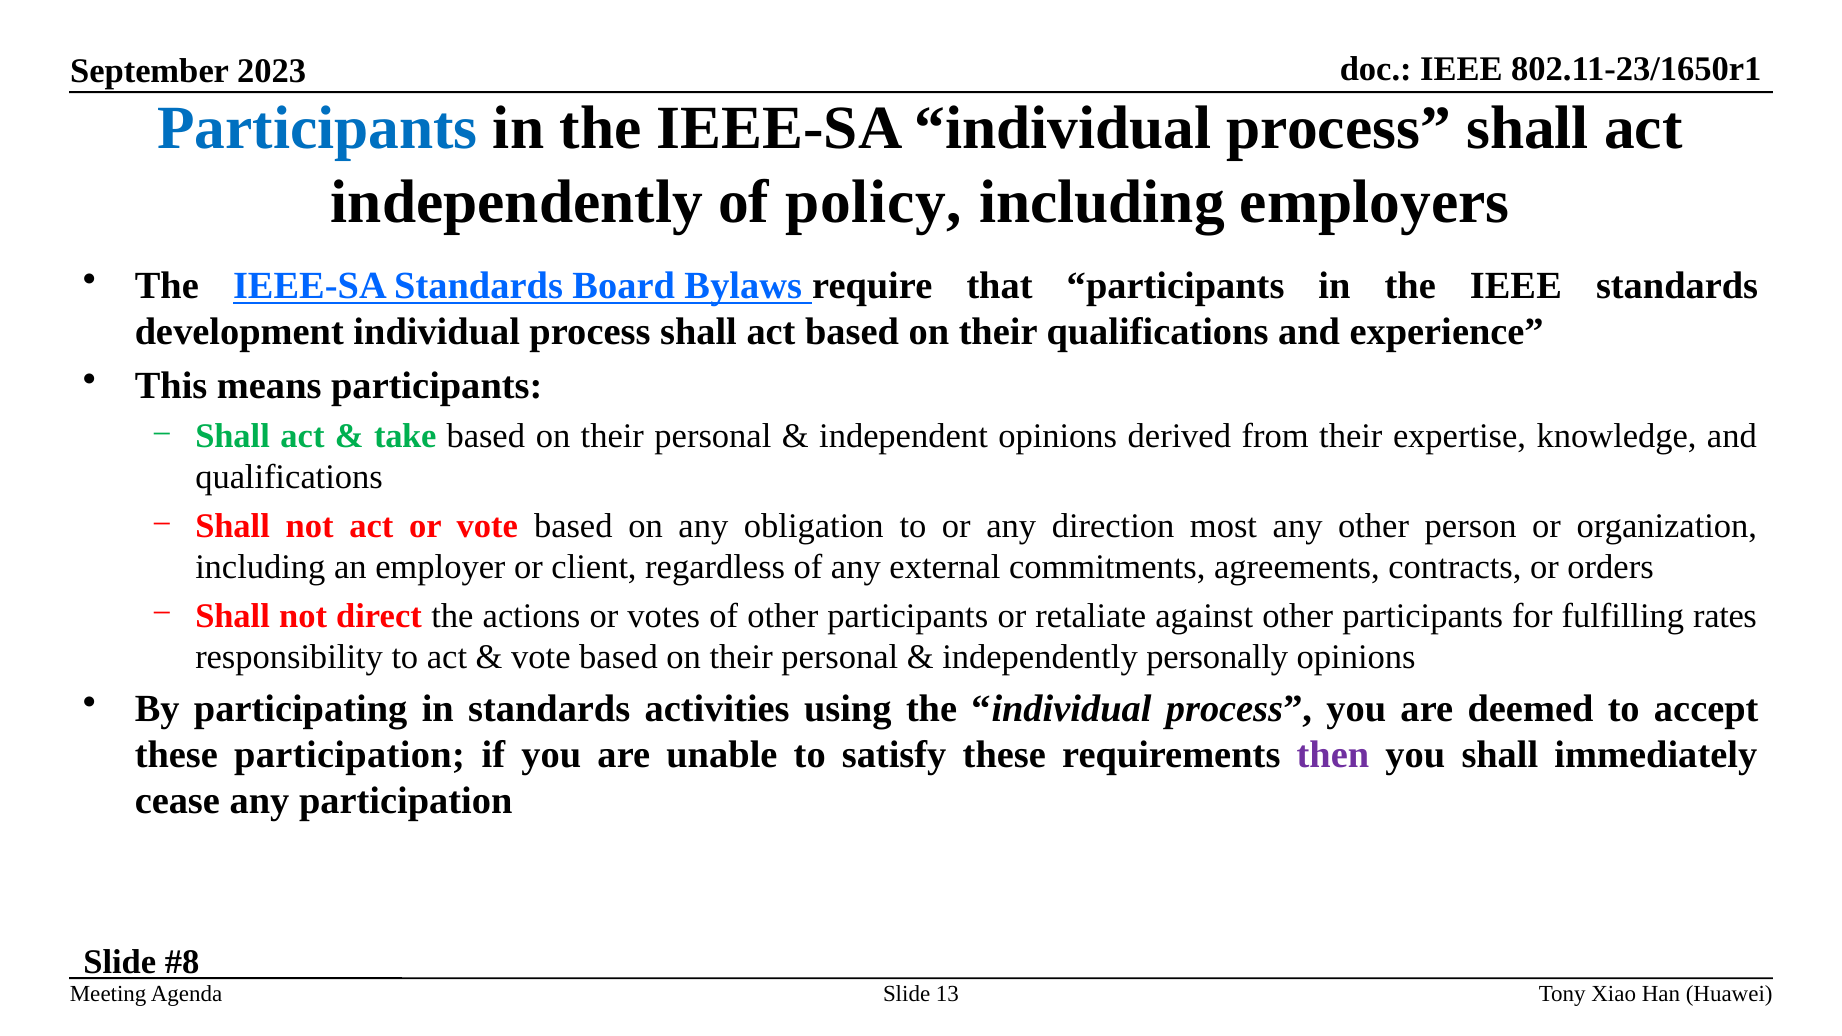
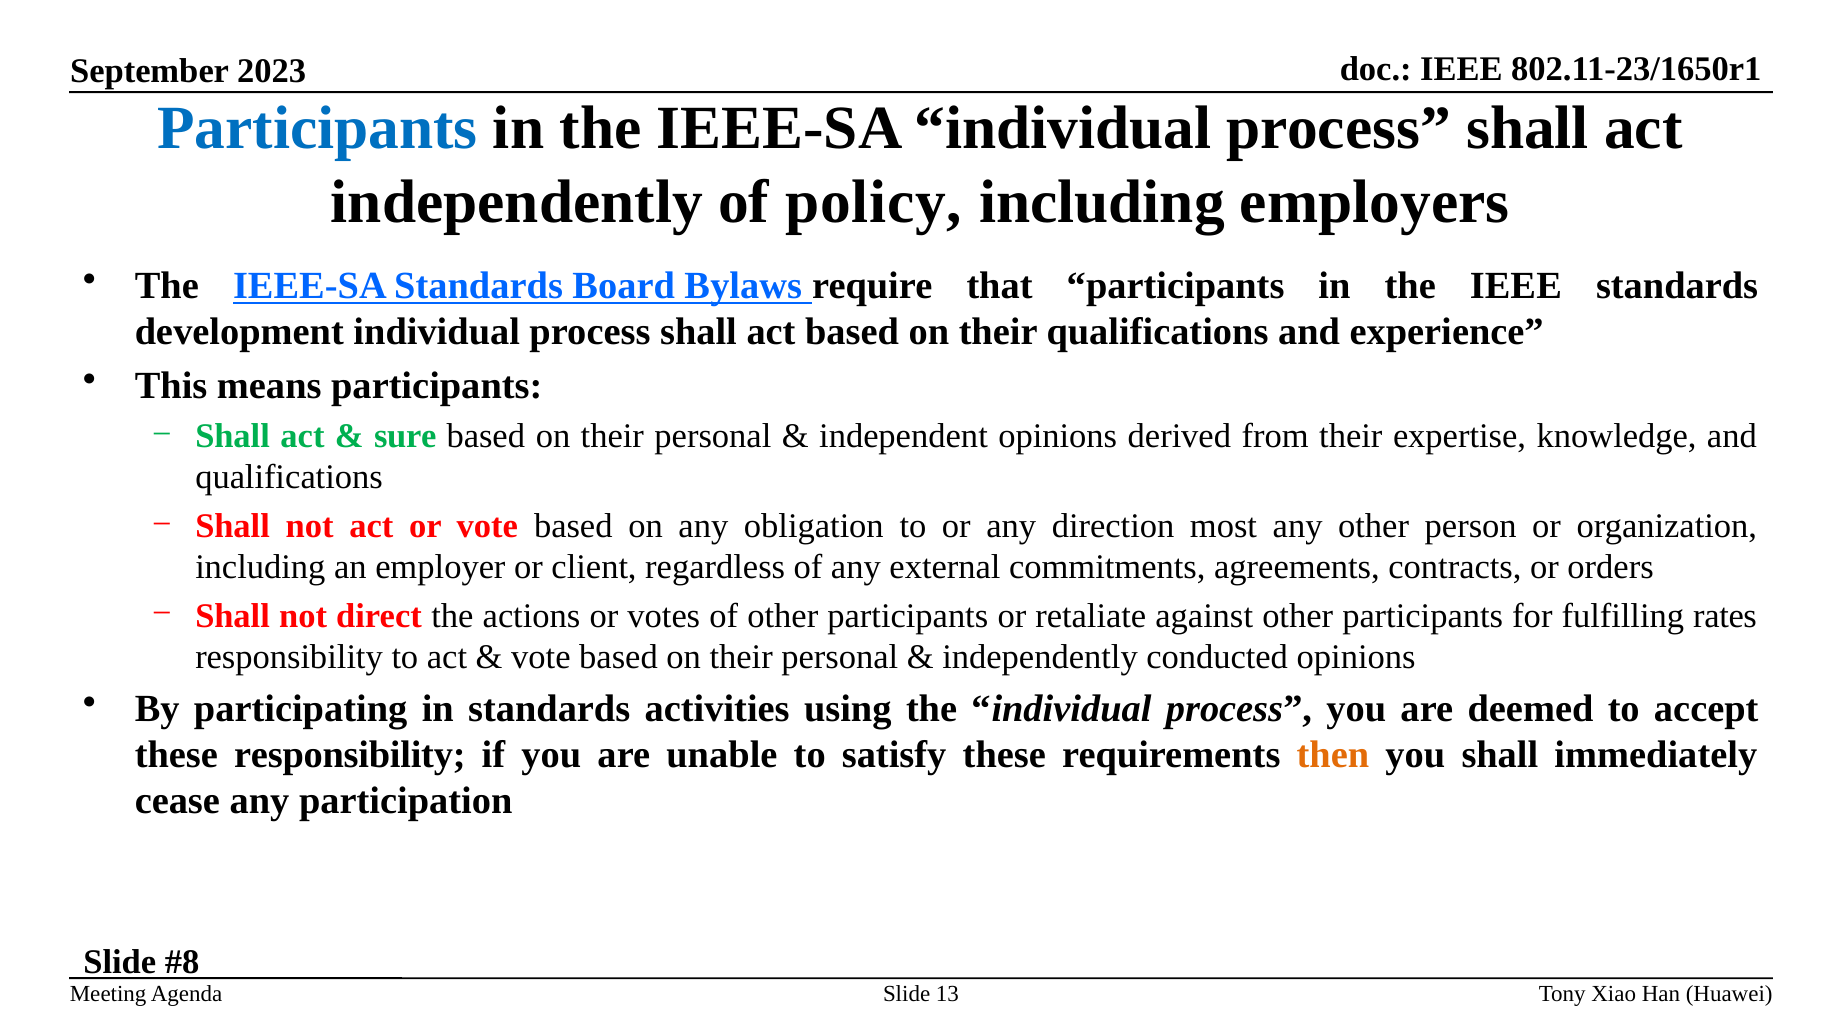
take: take -> sure
personally: personally -> conducted
these participation: participation -> responsibility
then colour: purple -> orange
